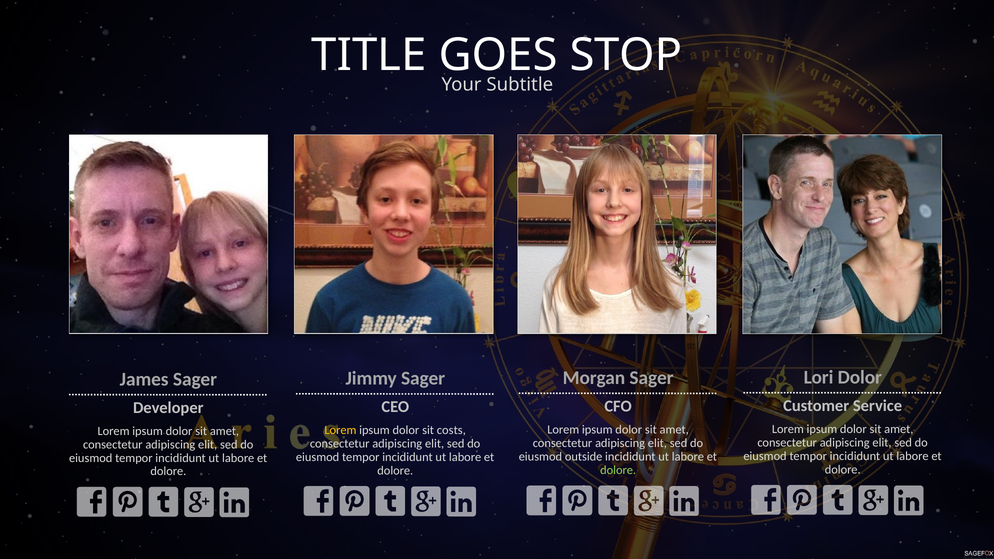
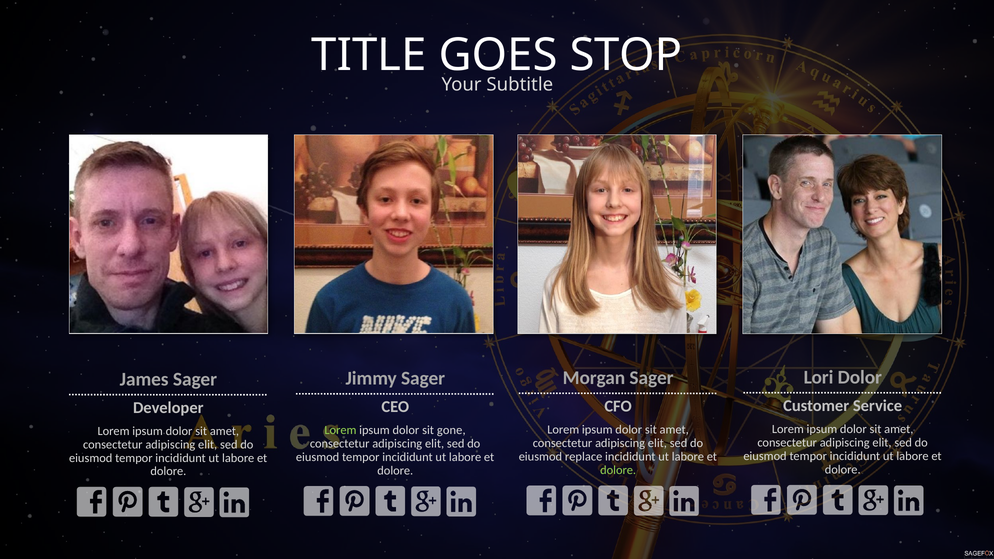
Lorem at (340, 430) colour: yellow -> light green
costs: costs -> gone
outside: outside -> replace
